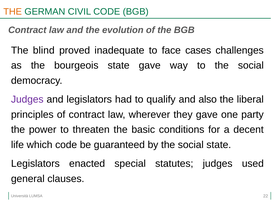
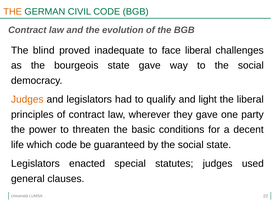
face cases: cases -> liberal
Judges at (27, 100) colour: purple -> orange
also: also -> light
